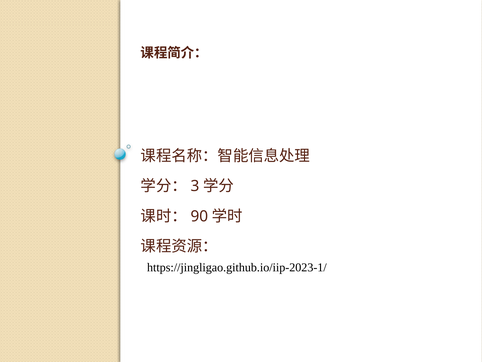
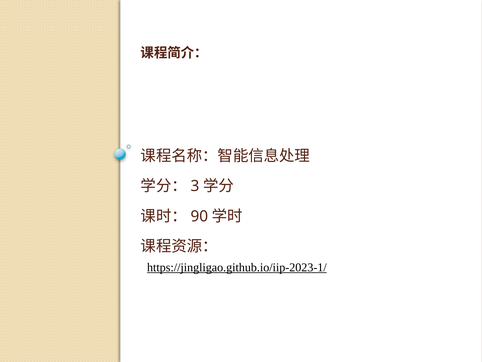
https://jingligao.github.io/iip-2023-1/ underline: none -> present
